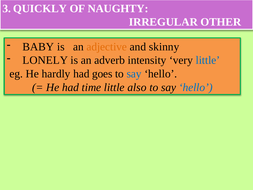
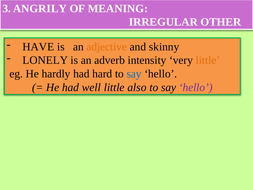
QUICKLY: QUICKLY -> ANGRILY
NAUGHTY: NAUGHTY -> MEANING
BABY: BABY -> HAVE
little at (208, 60) colour: blue -> orange
goes: goes -> hard
time: time -> well
hello at (196, 87) colour: blue -> purple
